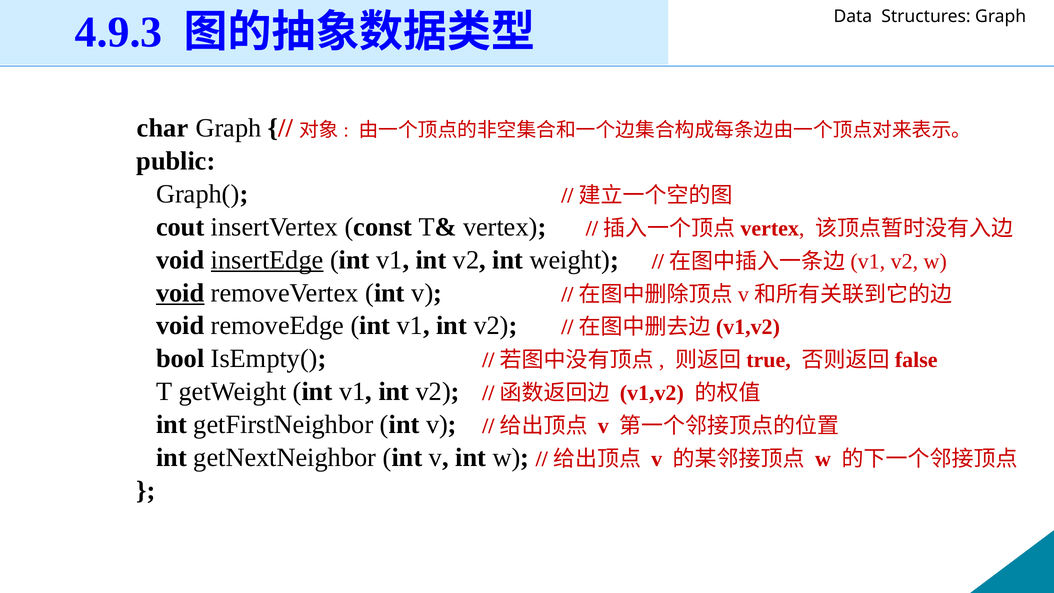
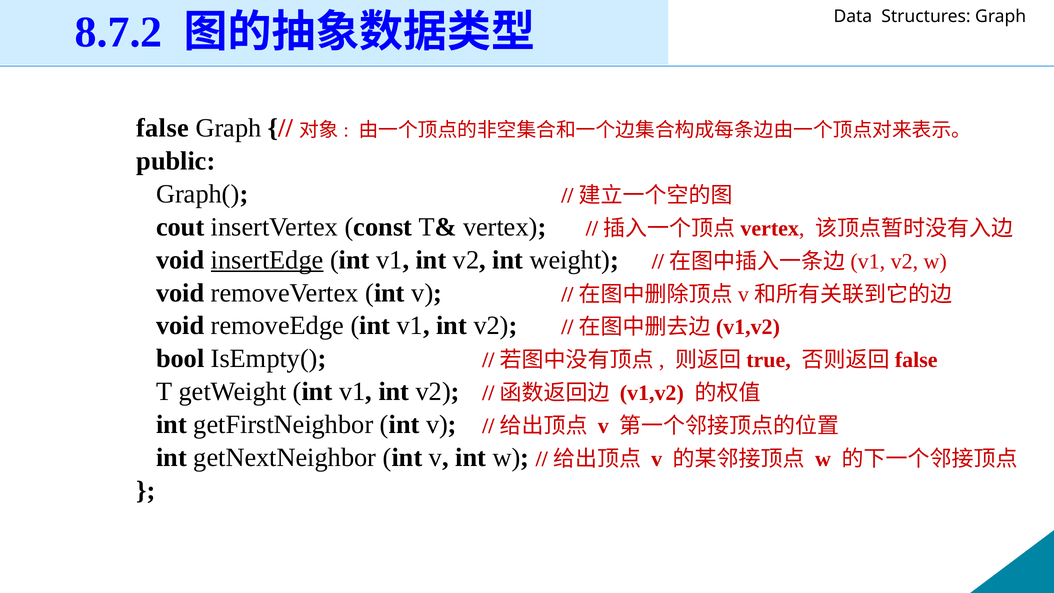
4.9.3: 4.9.3 -> 8.7.2
char: char -> false
void at (180, 293) underline: present -> none
